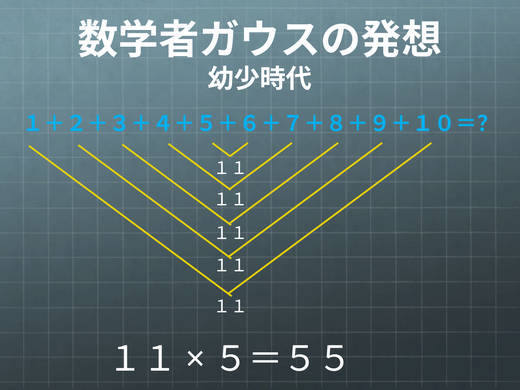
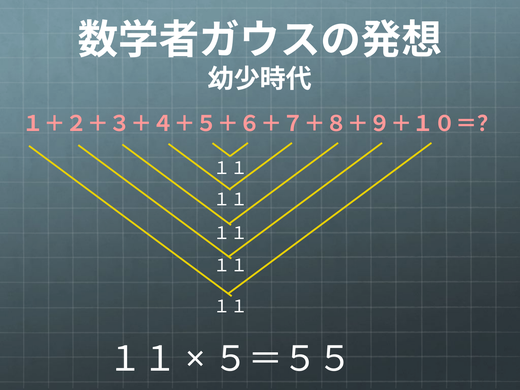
１＋２＋３＋４＋５＋６＋７＋８＋９＋１０＝？ colour: light blue -> pink
